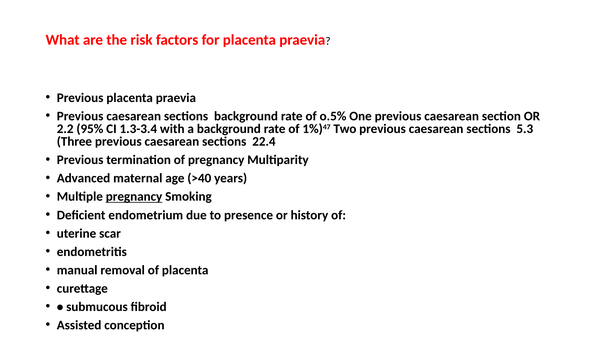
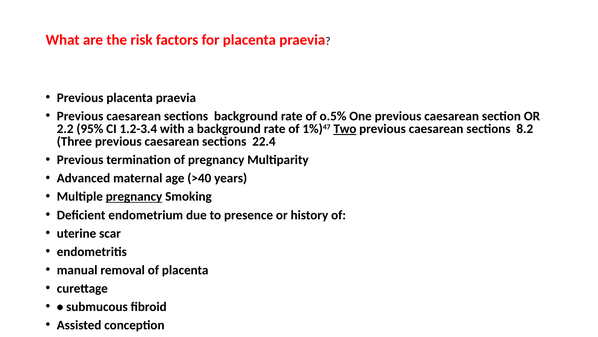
1.3-3.4: 1.3-3.4 -> 1.2-3.4
Two underline: none -> present
5.3: 5.3 -> 8.2
